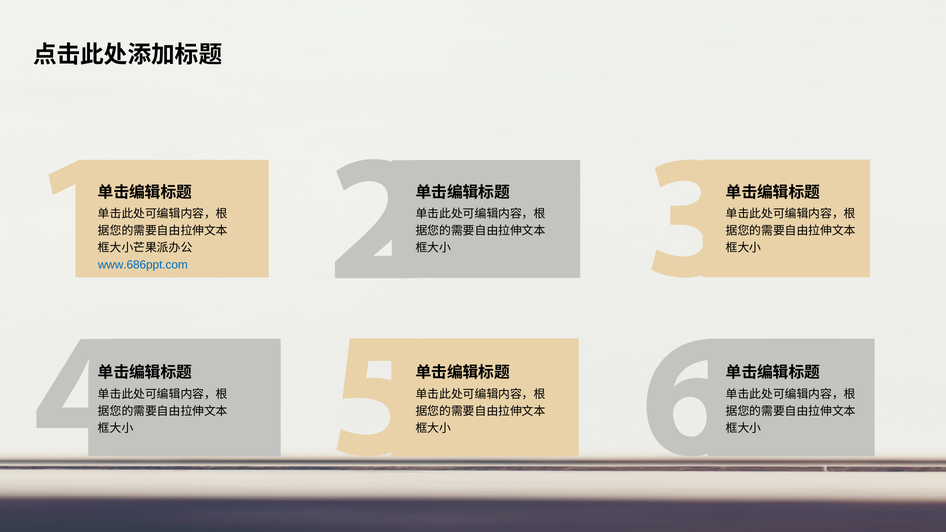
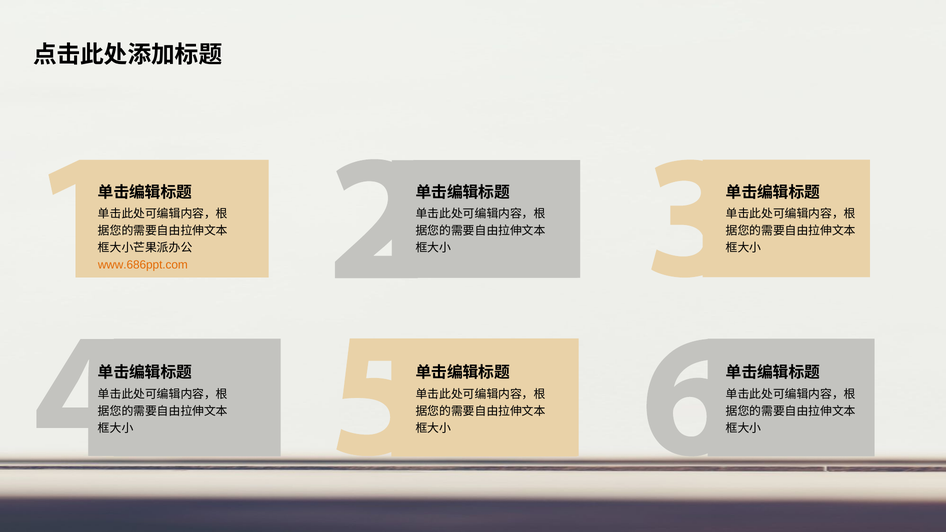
www.686ppt.com colour: blue -> orange
